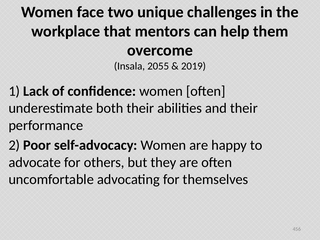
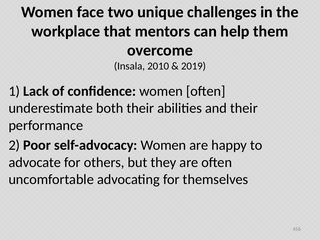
2055: 2055 -> 2010
